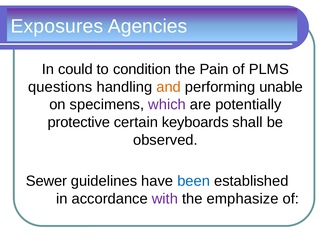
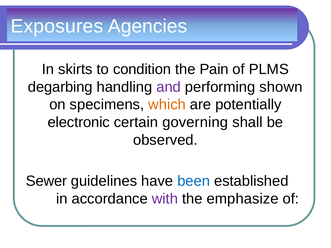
could: could -> skirts
questions: questions -> degarbing
and colour: orange -> purple
unable: unable -> shown
which colour: purple -> orange
protective: protective -> electronic
keyboards: keyboards -> governing
